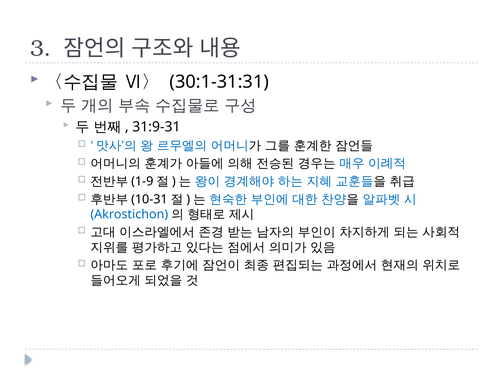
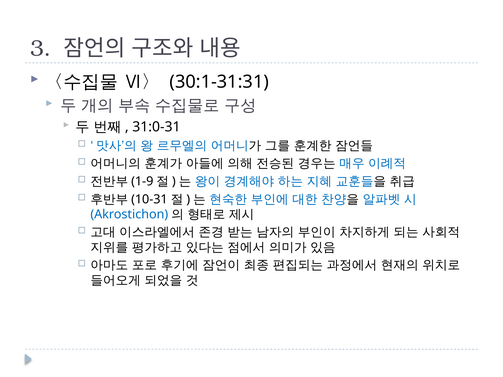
31:9-31: 31:9-31 -> 31:0-31
